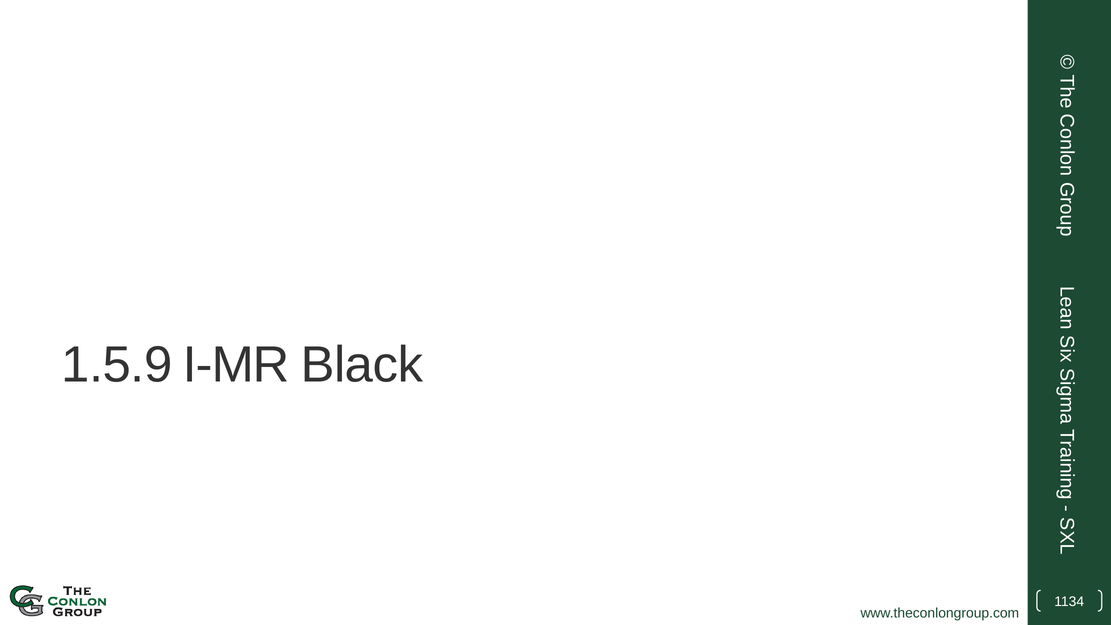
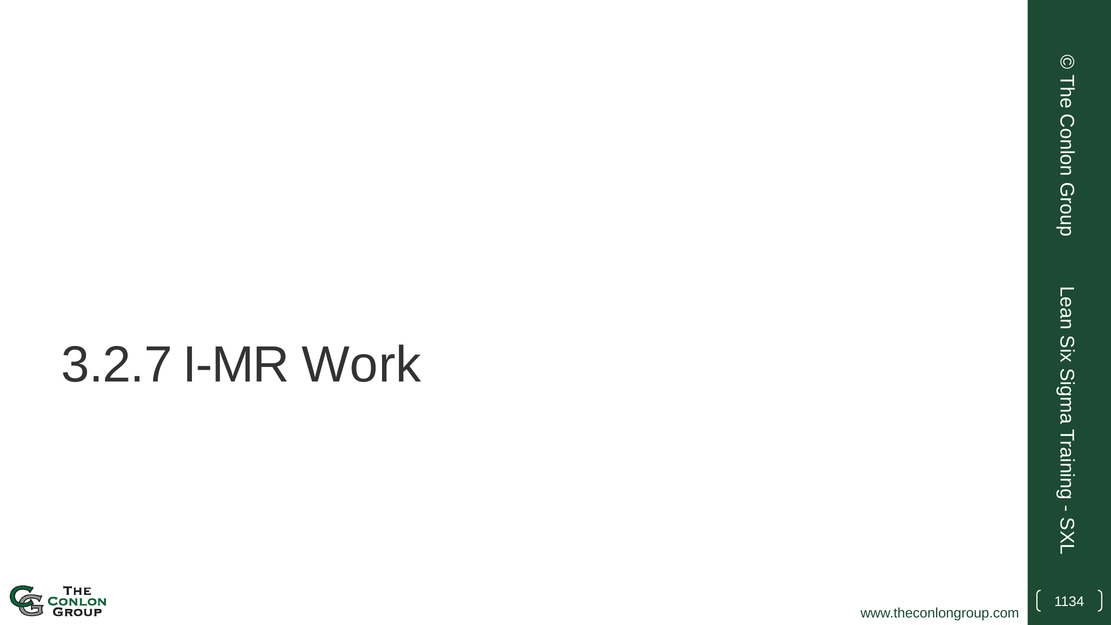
1.5.9: 1.5.9 -> 3.2.7
Black: Black -> Work
